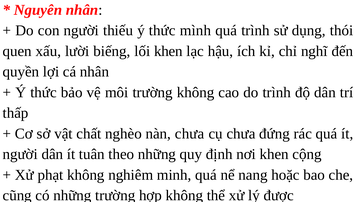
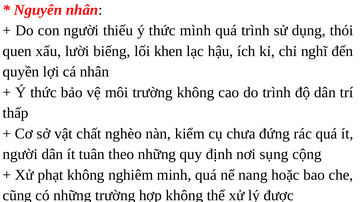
nàn chưa: chưa -> kiểm
nơi khen: khen -> sụng
